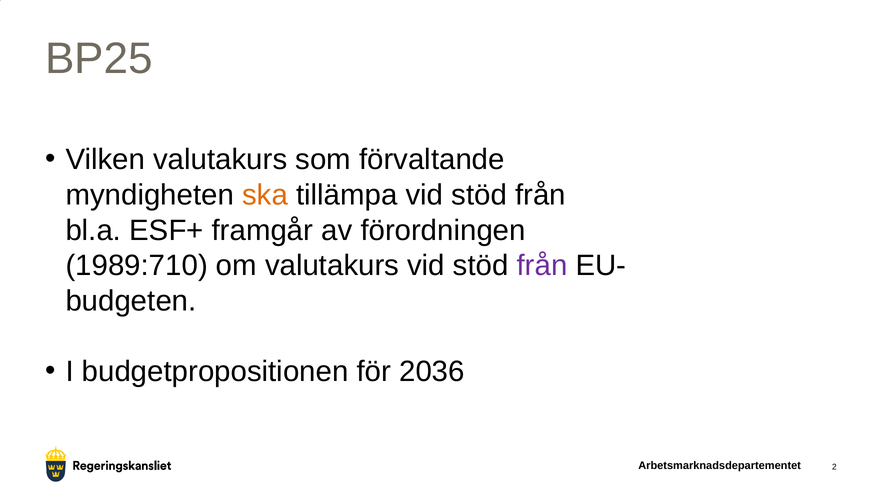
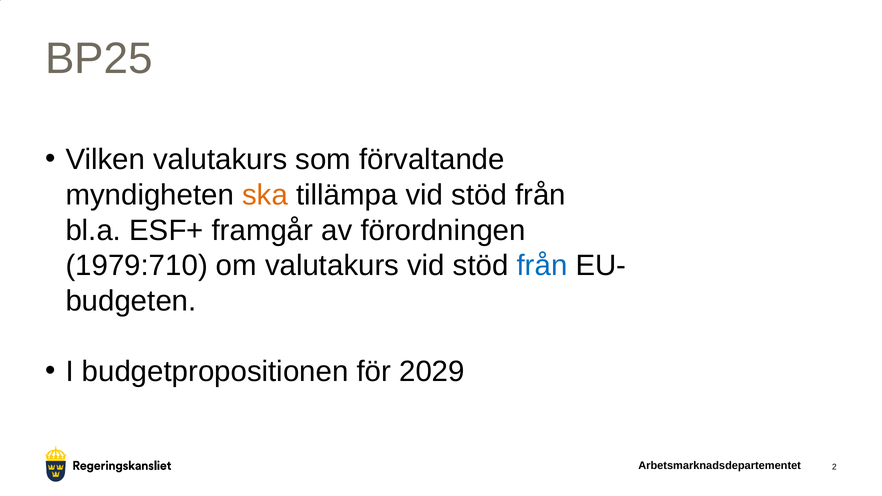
1989:710: 1989:710 -> 1979:710
från at (542, 266) colour: purple -> blue
2036: 2036 -> 2029
